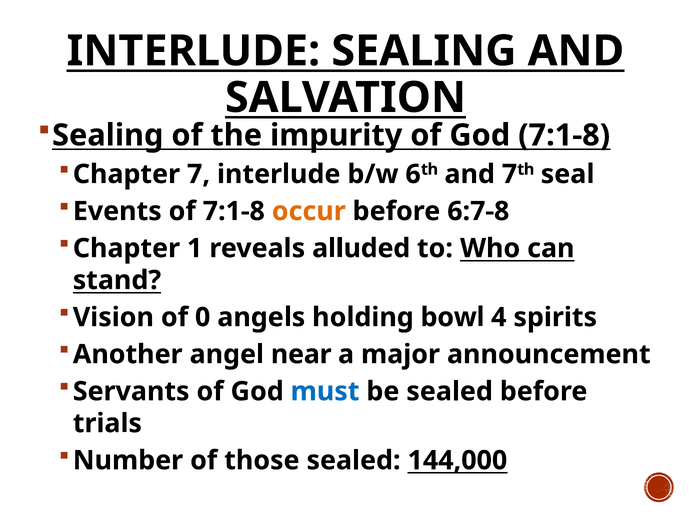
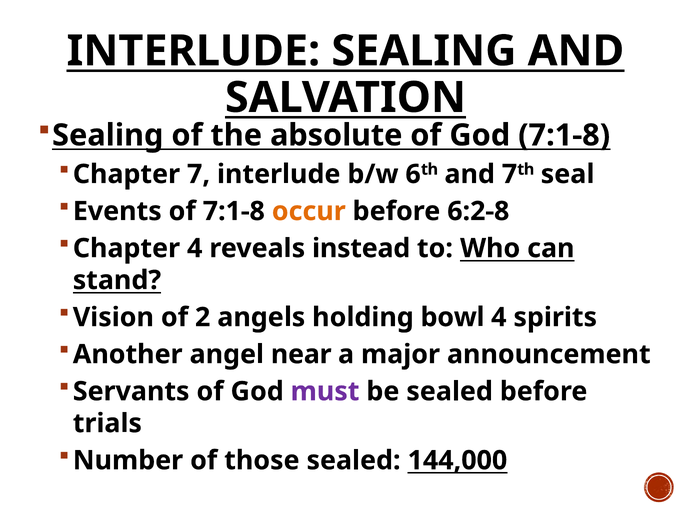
impurity: impurity -> absolute
6:7-8: 6:7-8 -> 6:2-8
Chapter 1: 1 -> 4
alluded: alluded -> instead
0: 0 -> 2
must colour: blue -> purple
